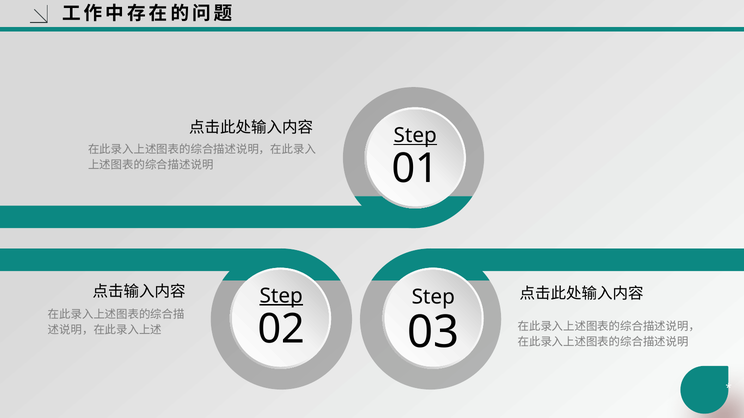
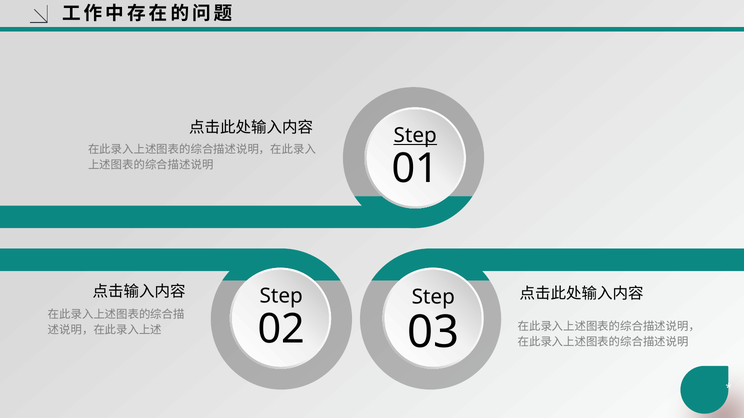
Step at (281, 296) underline: present -> none
